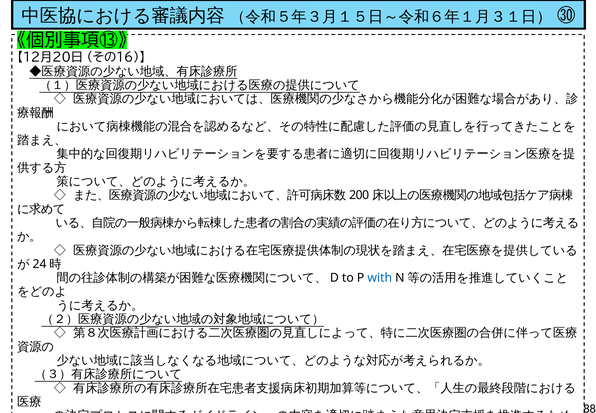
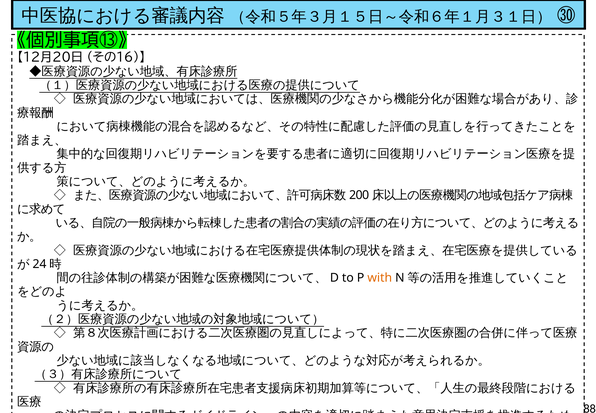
with colour: blue -> orange
